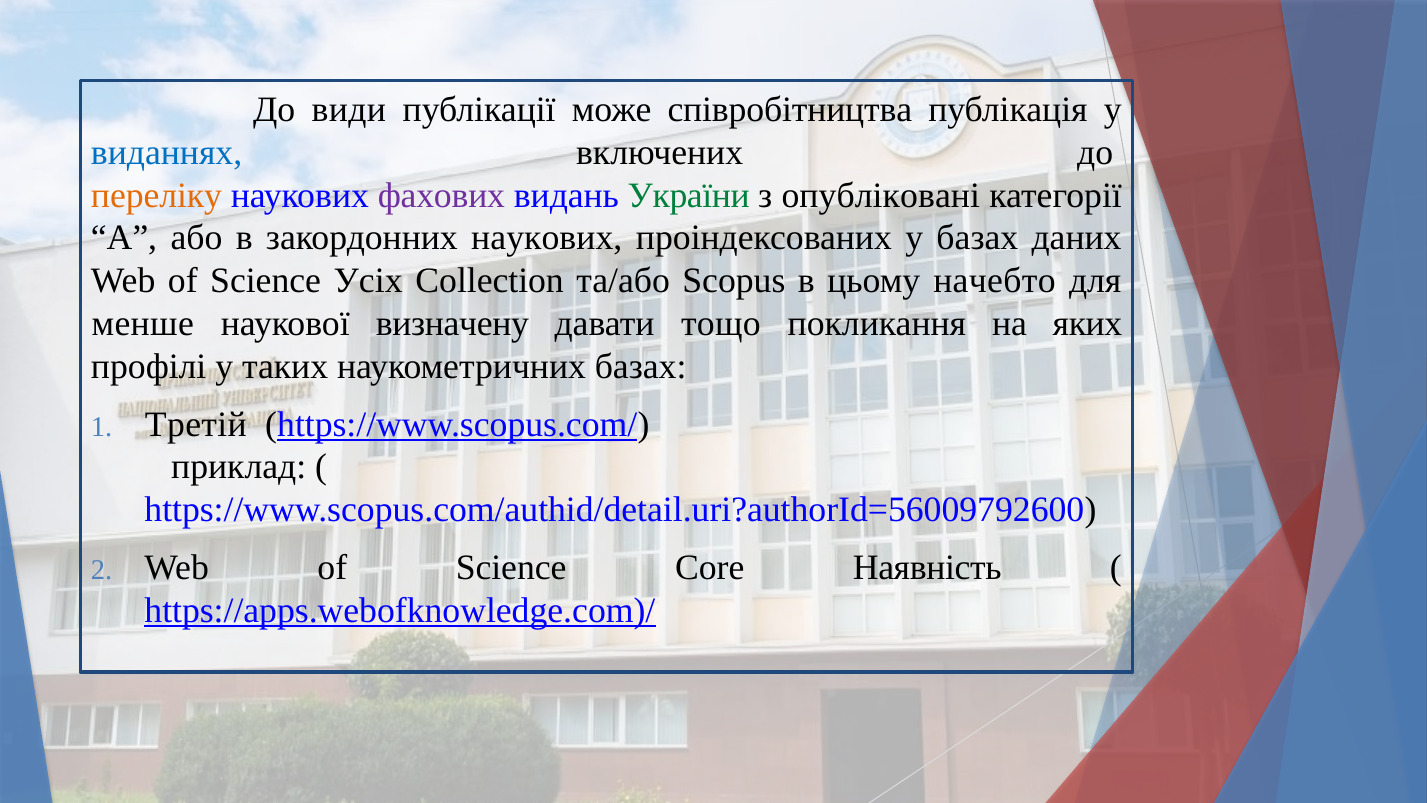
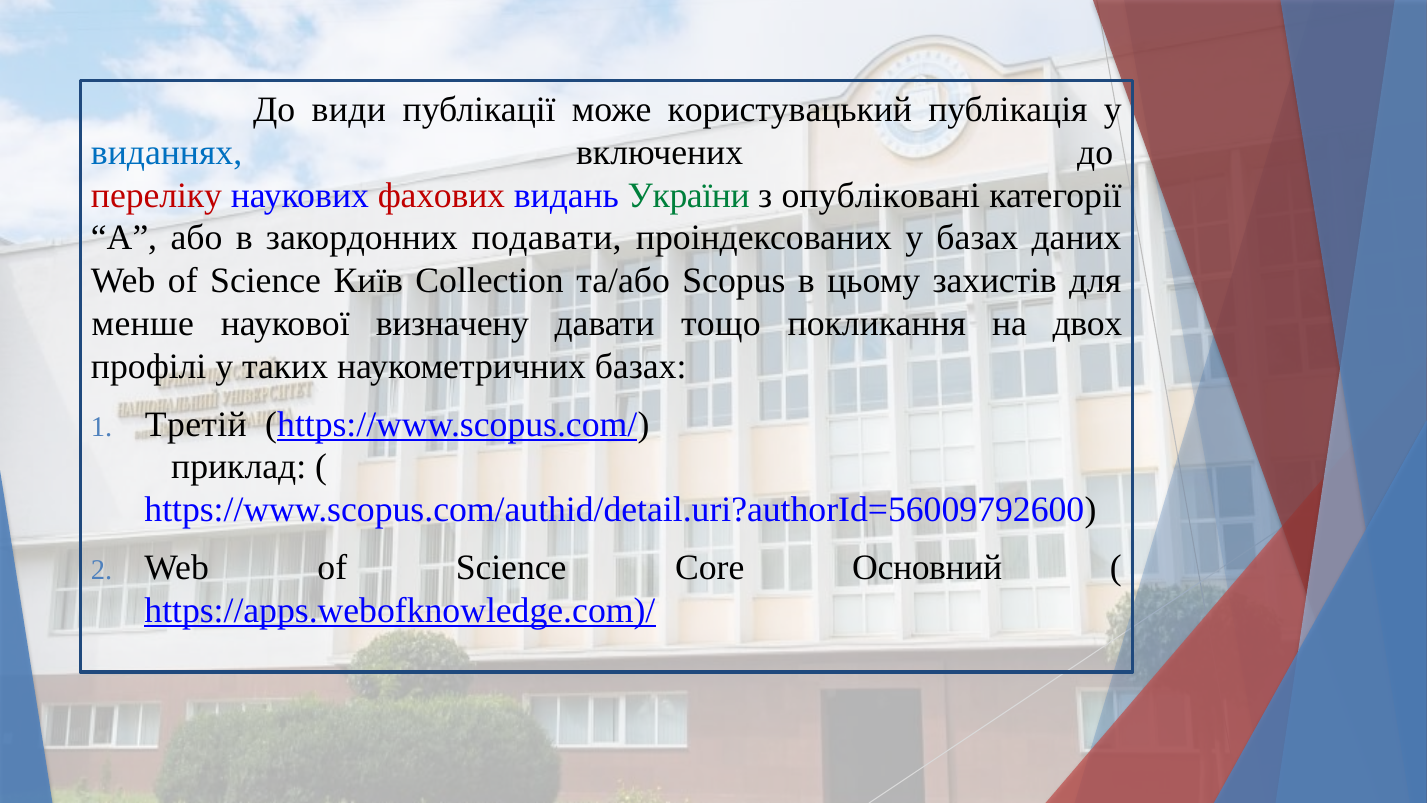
співробітництва: співробітництва -> користувацький
переліку colour: orange -> red
фахових colour: purple -> red
закордонних наукових: наукових -> подавати
Усіх: Усіх -> Київ
начебто: начебто -> захистів
яких: яких -> двох
Наявність: Наявність -> Основний
